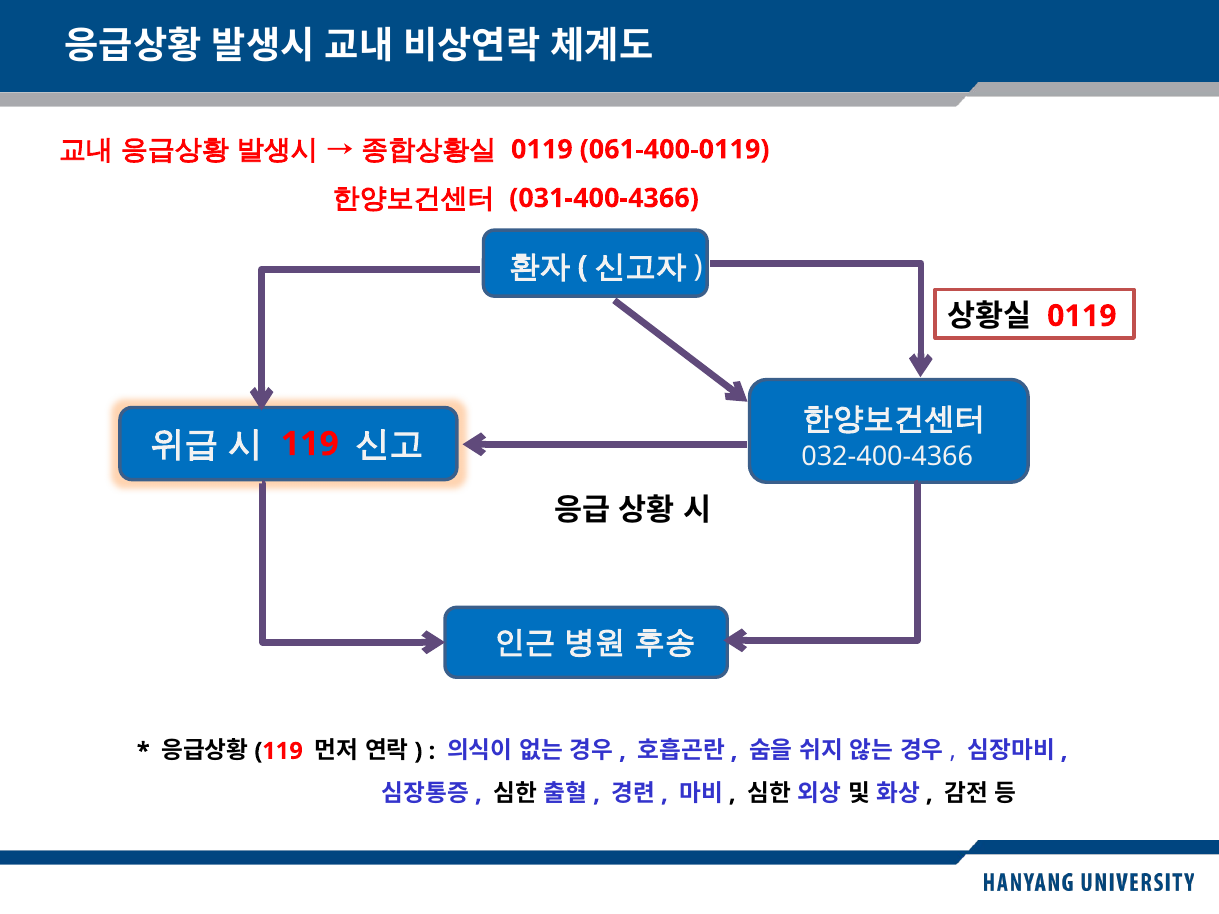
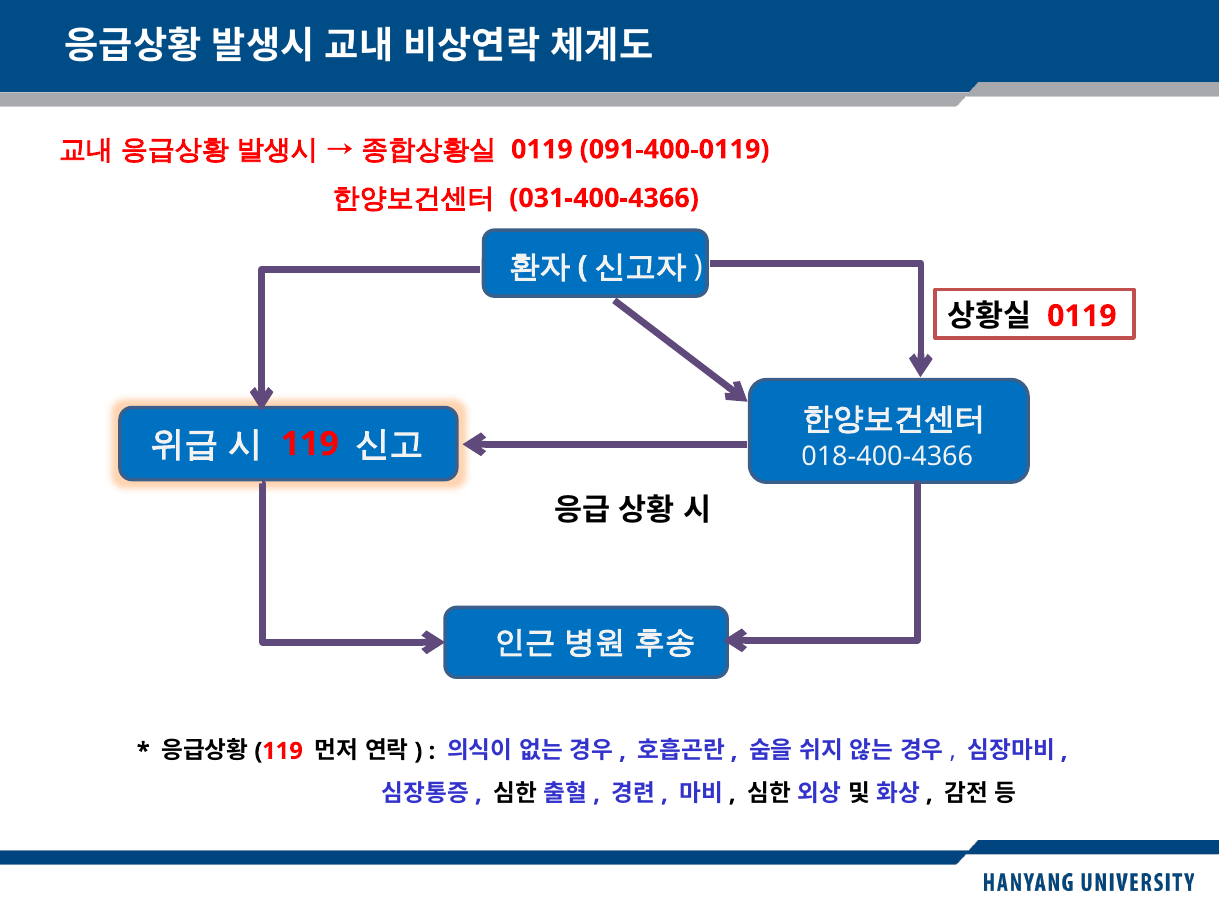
061-400-0119: 061-400-0119 -> 091-400-0119
032-400-4366: 032-400-4366 -> 018-400-4366
